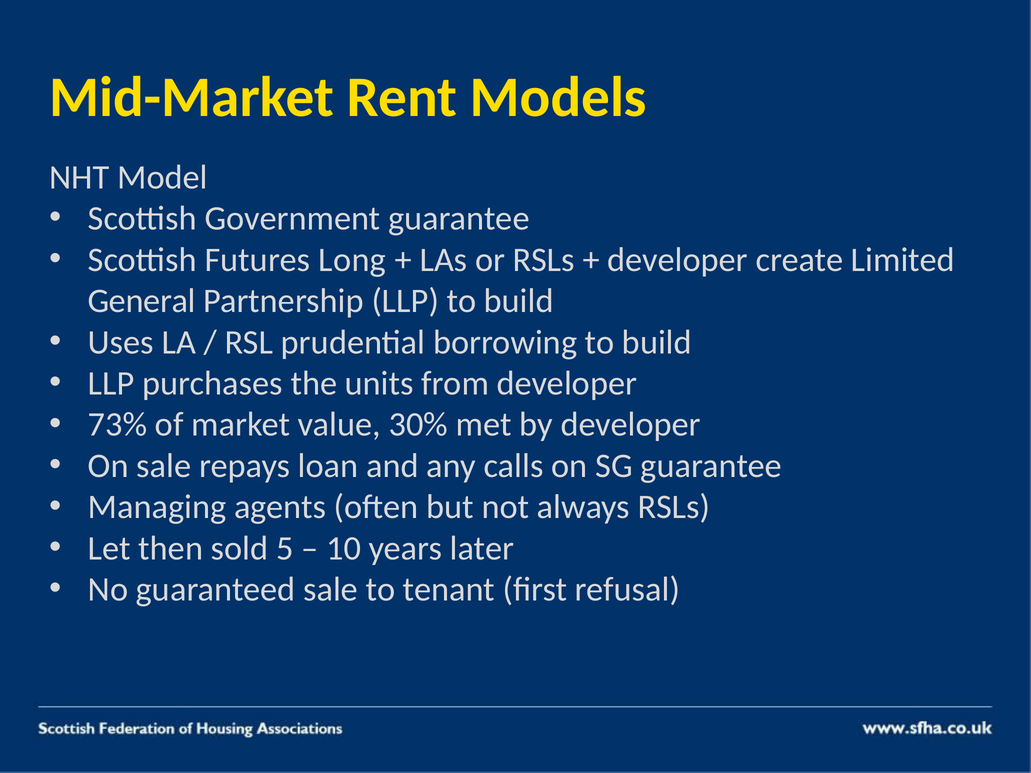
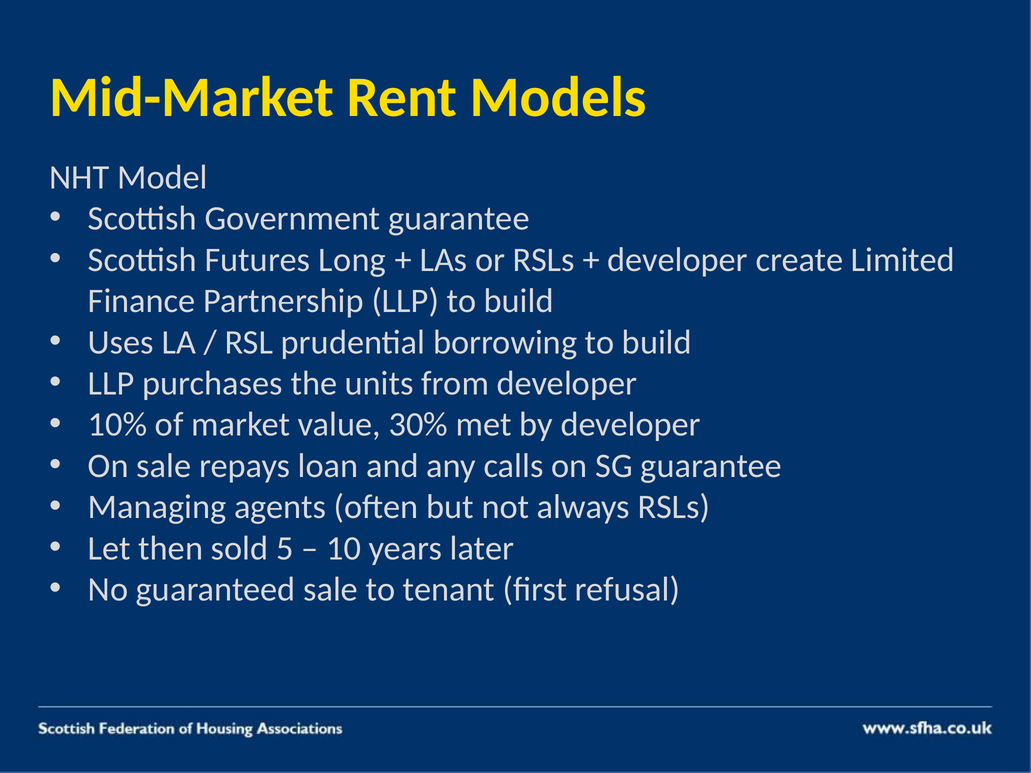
General: General -> Finance
73%: 73% -> 10%
